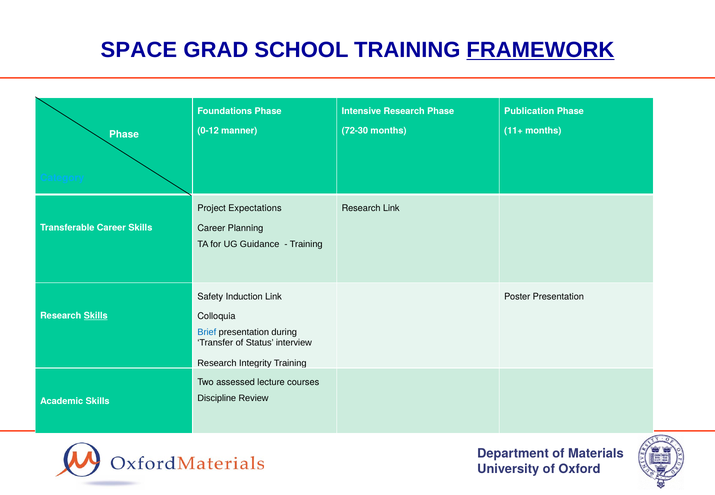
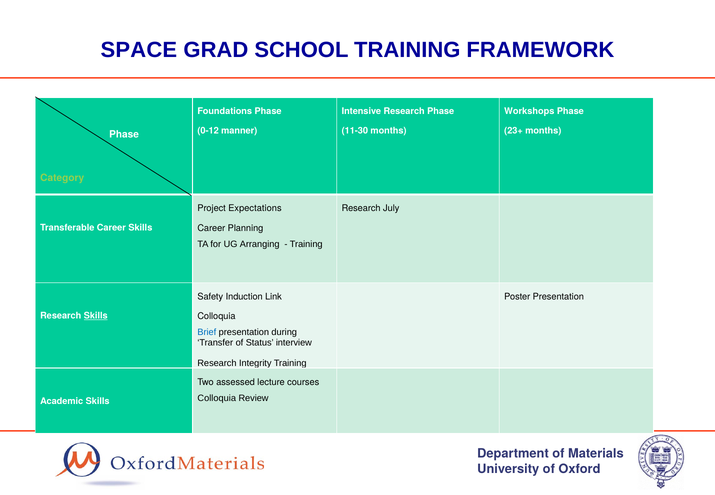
FRAMEWORK underline: present -> none
Publication: Publication -> Workshops
72-30: 72-30 -> 11-30
11+: 11+ -> 23+
Category colour: light blue -> light green
Research Link: Link -> July
Guidance: Guidance -> Arranging
Discipline at (217, 398): Discipline -> Colloquia
